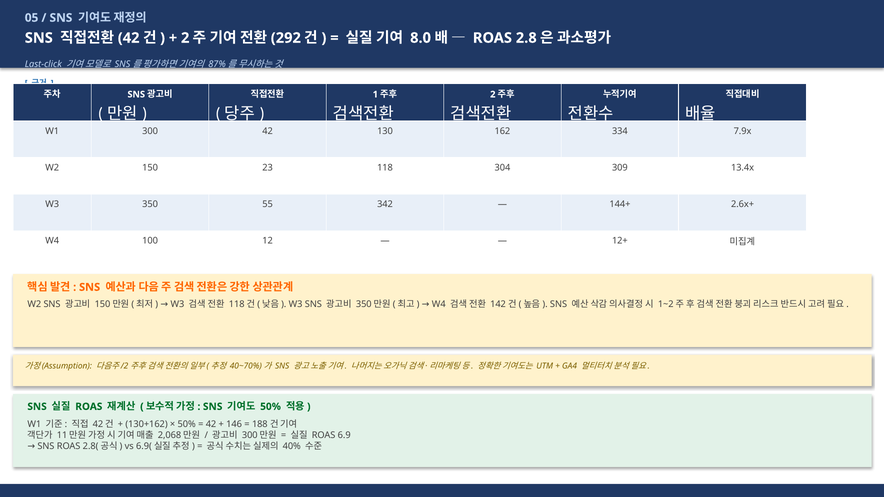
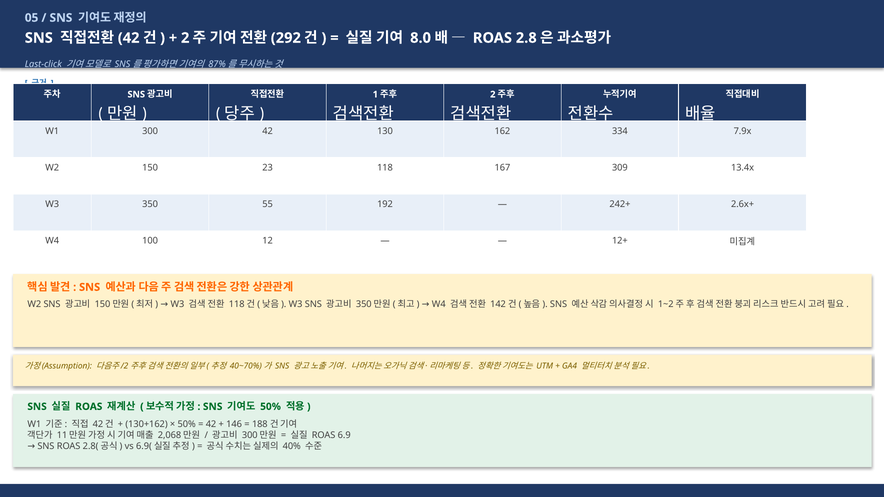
304: 304 -> 167
342: 342 -> 192
144+: 144+ -> 242+
